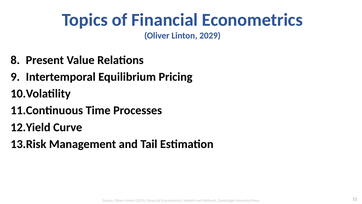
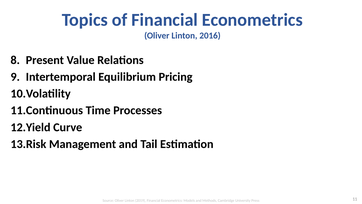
2029: 2029 -> 2016
